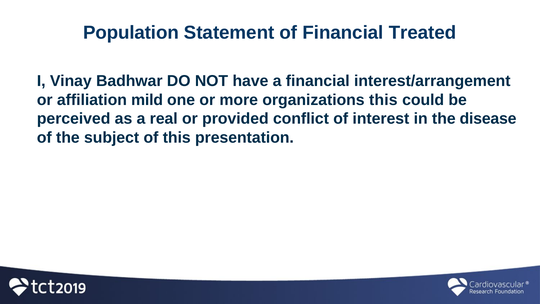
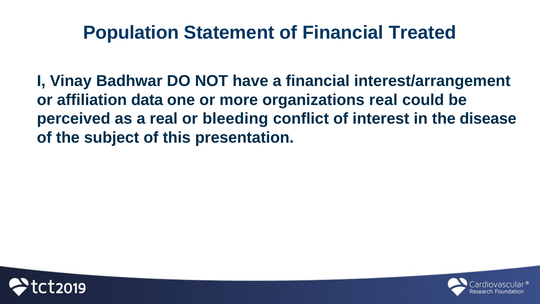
mild: mild -> data
organizations this: this -> real
provided: provided -> bleeding
